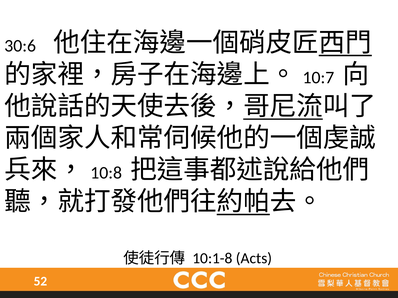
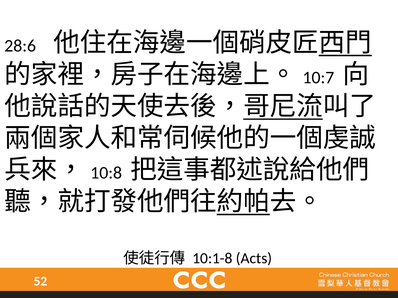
30:6: 30:6 -> 28:6
